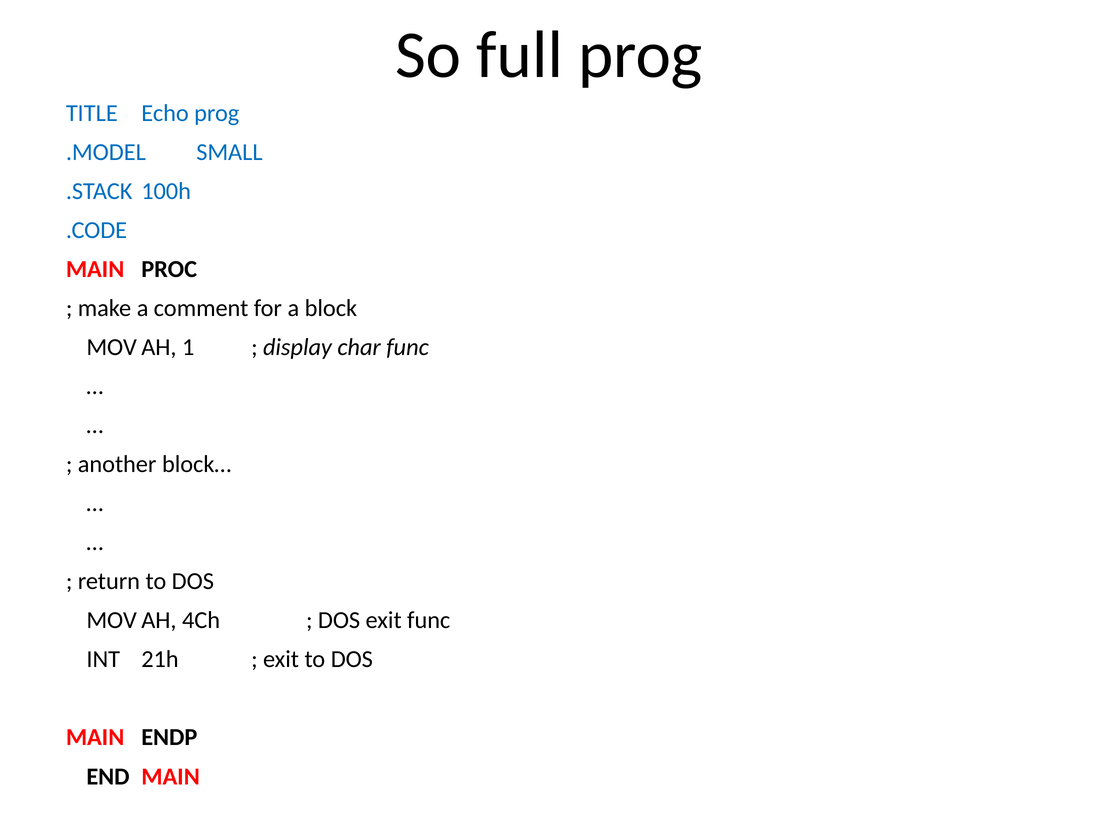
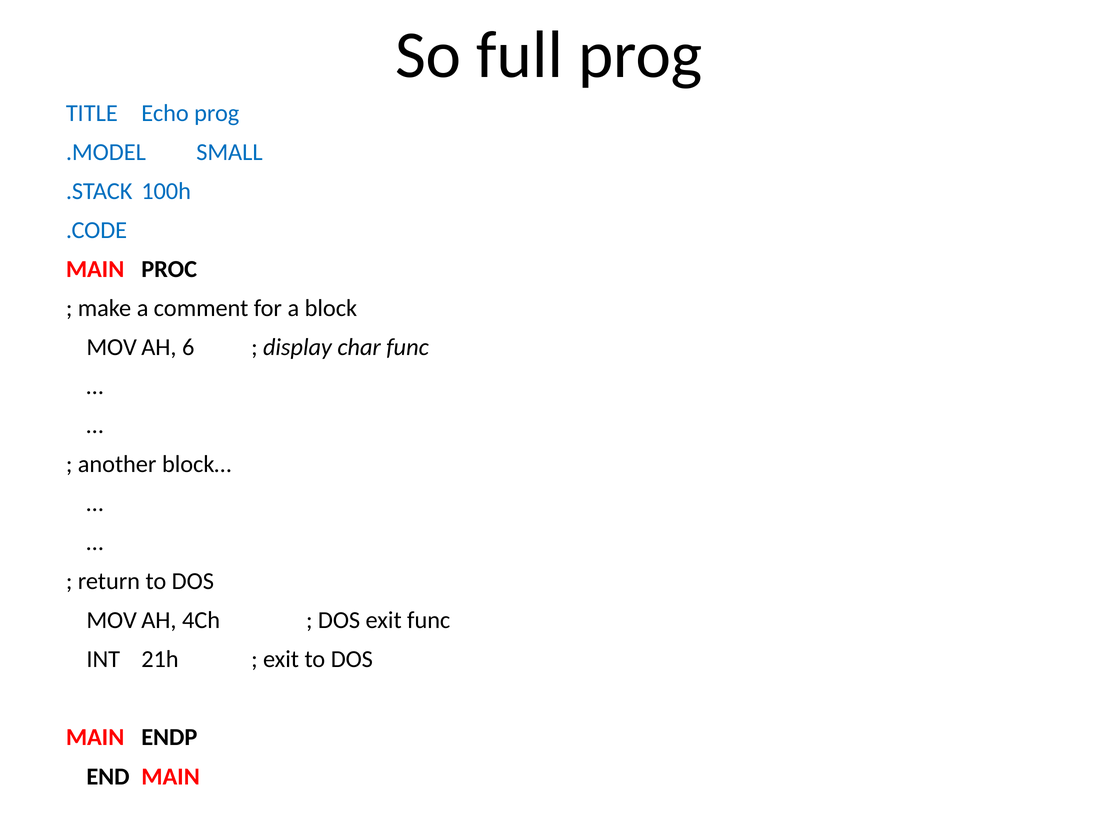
1: 1 -> 6
